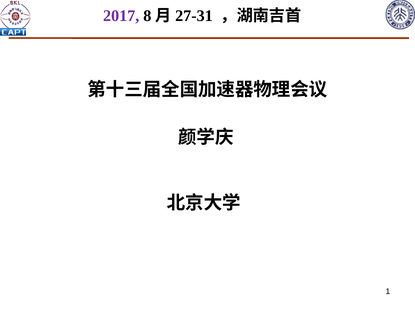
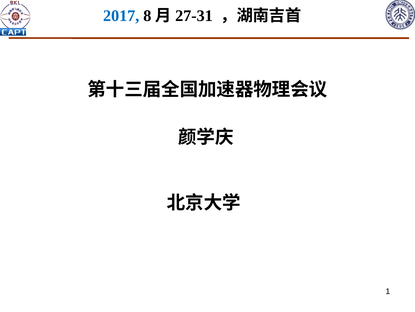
2017 colour: purple -> blue
